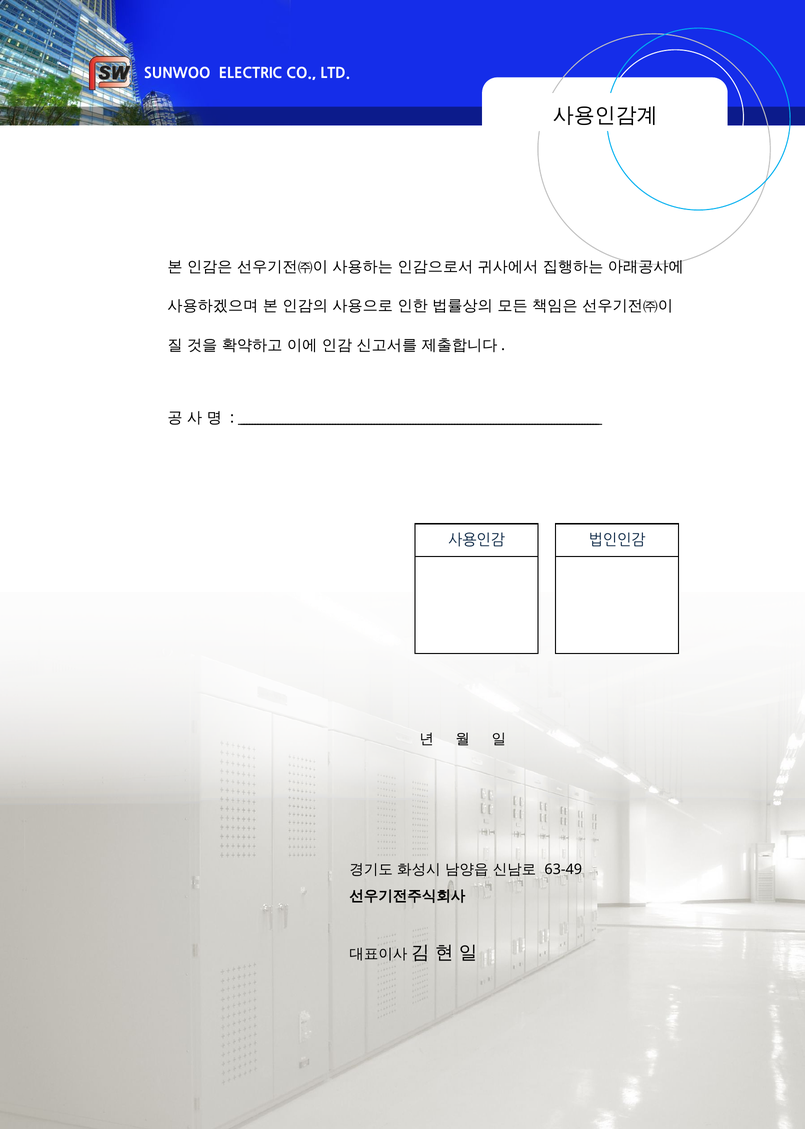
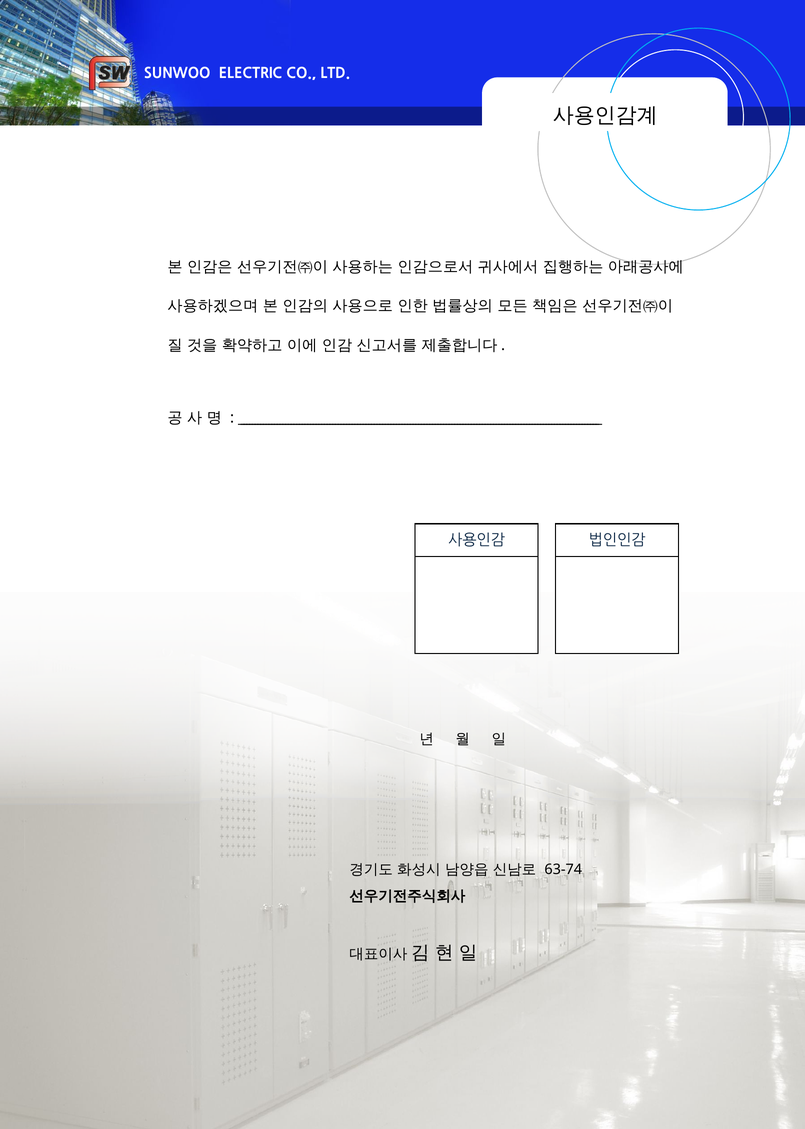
63-49: 63-49 -> 63-74
